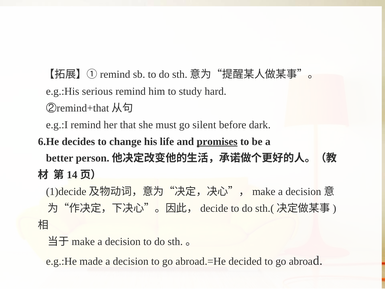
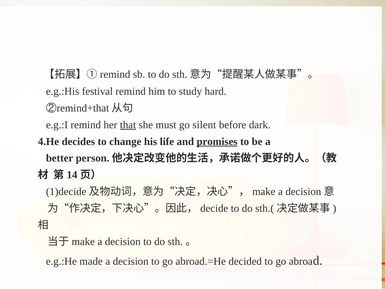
serious: serious -> festival
that underline: none -> present
6.He: 6.He -> 4.He
